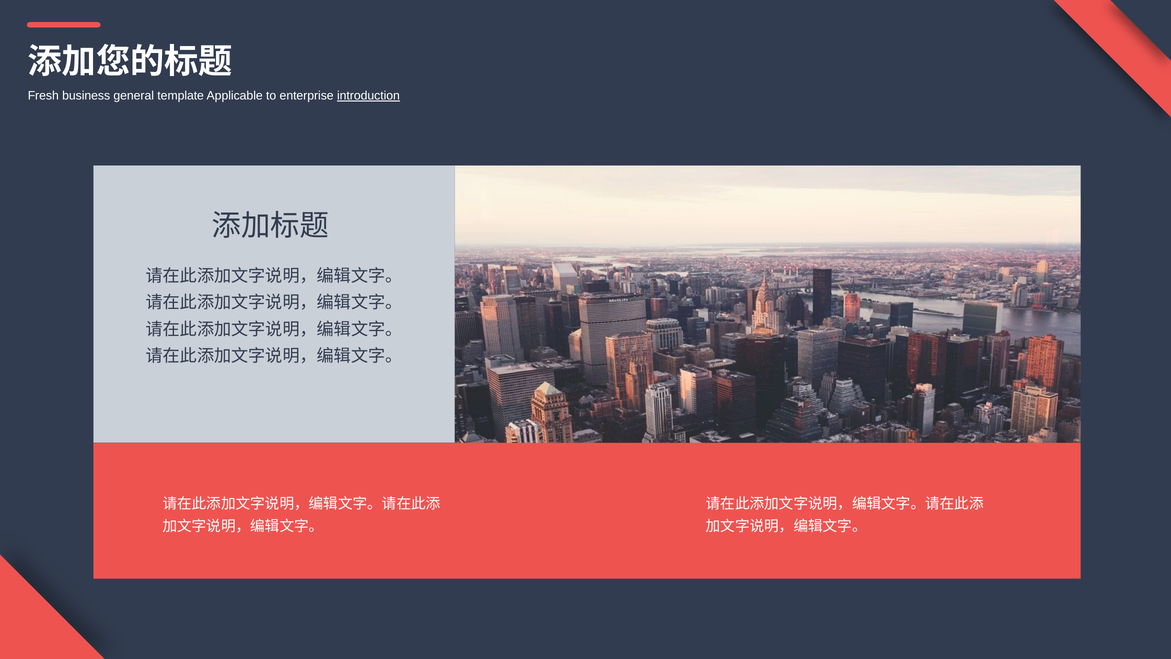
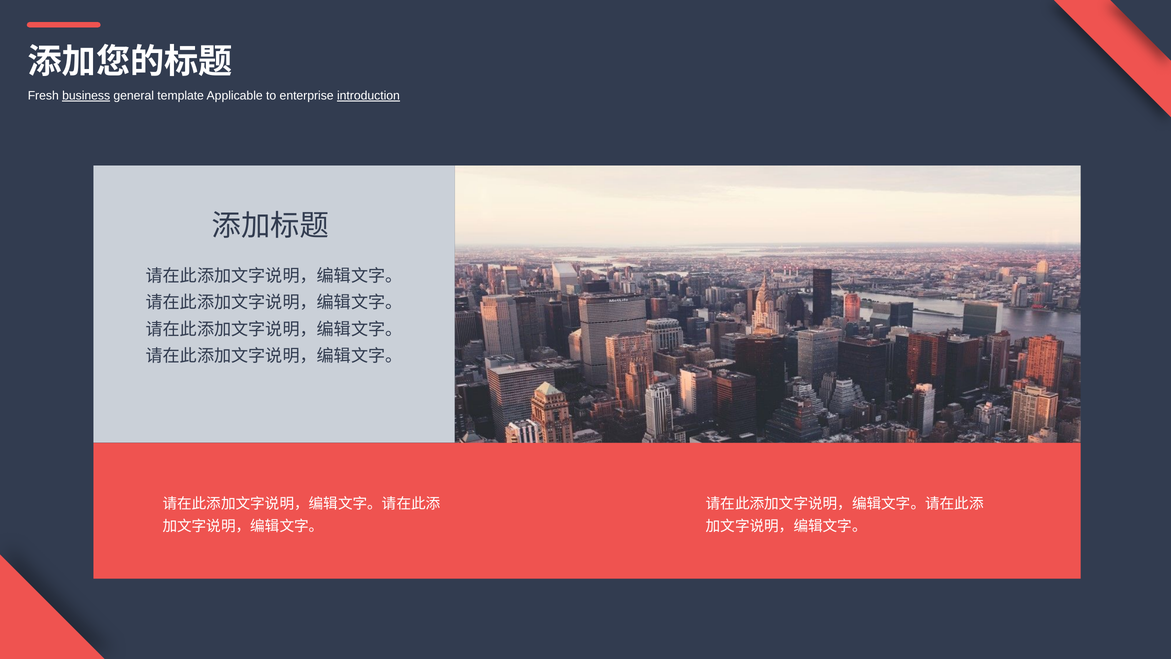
business underline: none -> present
